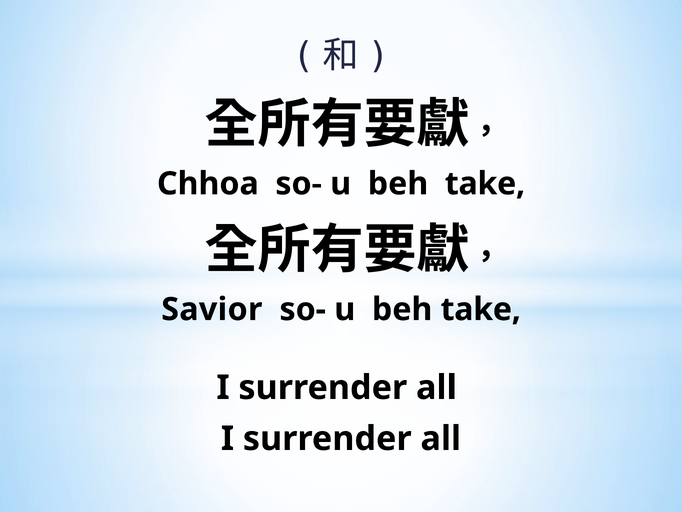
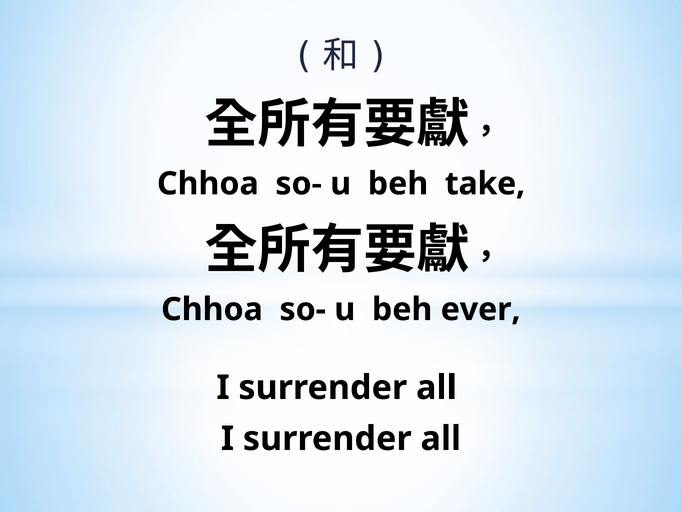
Savior at (212, 309): Savior -> Chhoa
take at (481, 309): take -> ever
